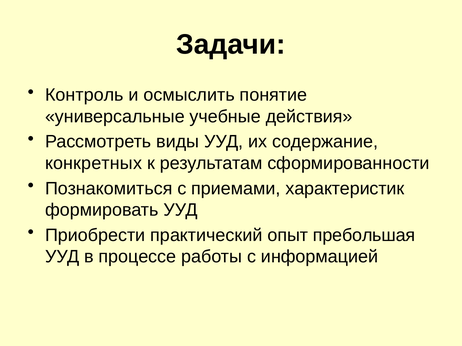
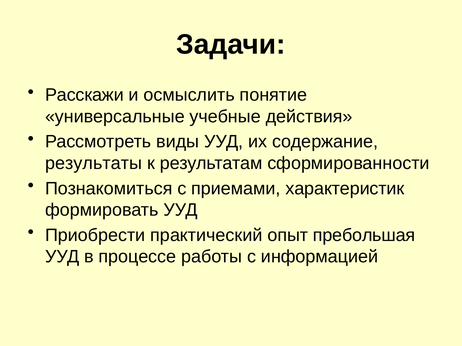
Контроль: Контроль -> Расскажи
конкретных: конкретных -> результаты
